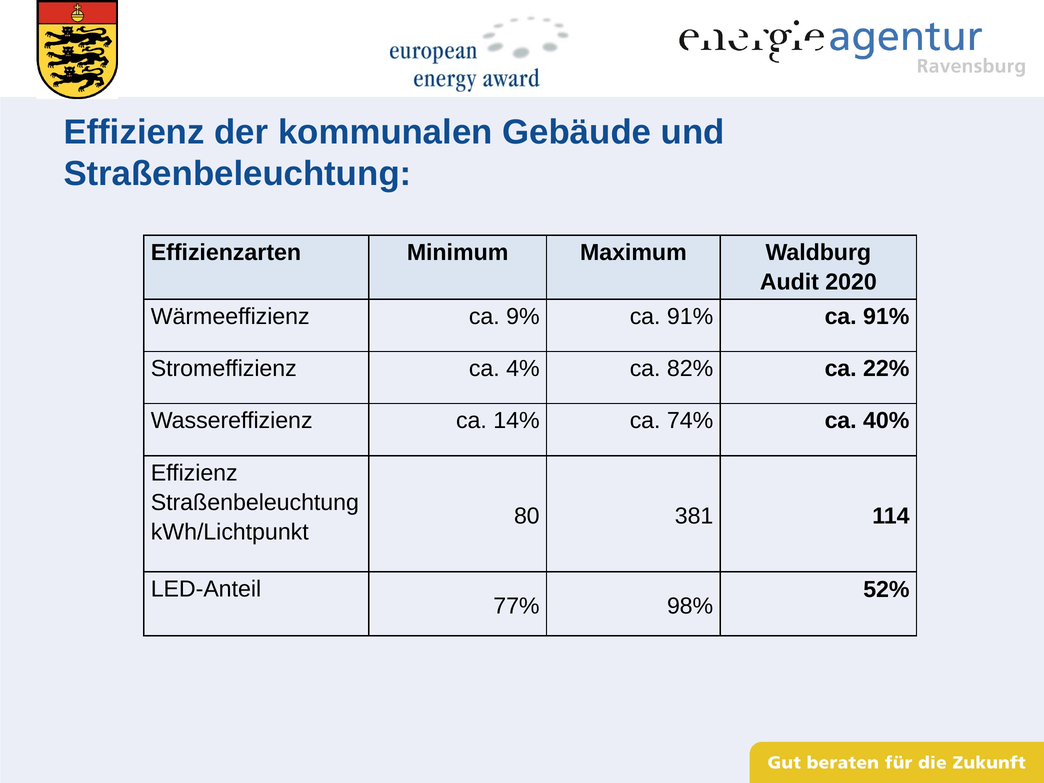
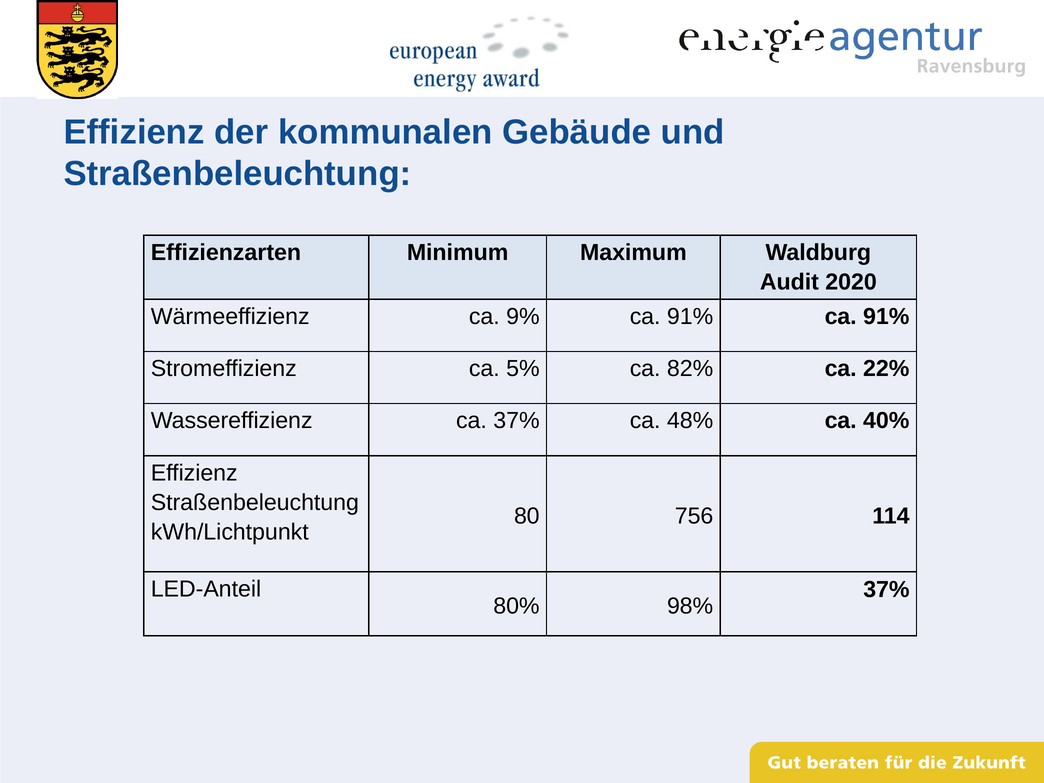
4%: 4% -> 5%
ca 14%: 14% -> 37%
74%: 74% -> 48%
381: 381 -> 756
52% at (886, 590): 52% -> 37%
77%: 77% -> 80%
